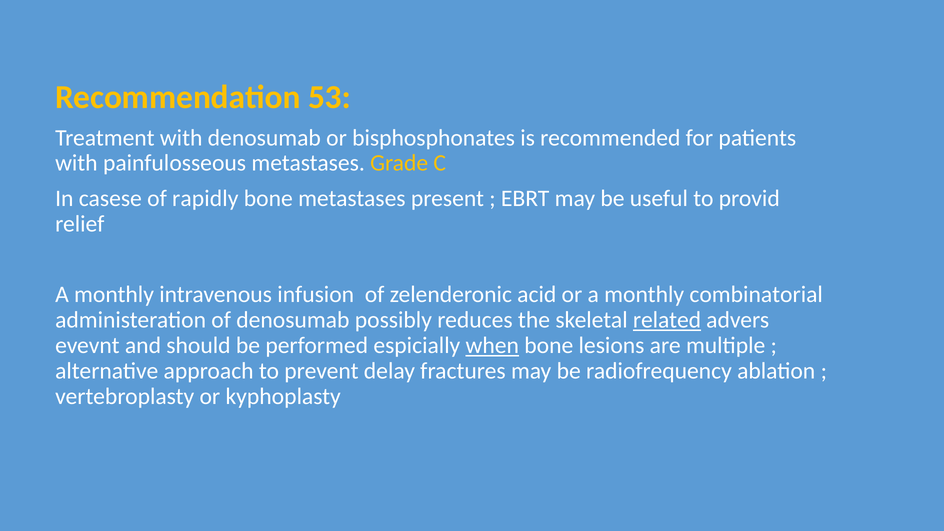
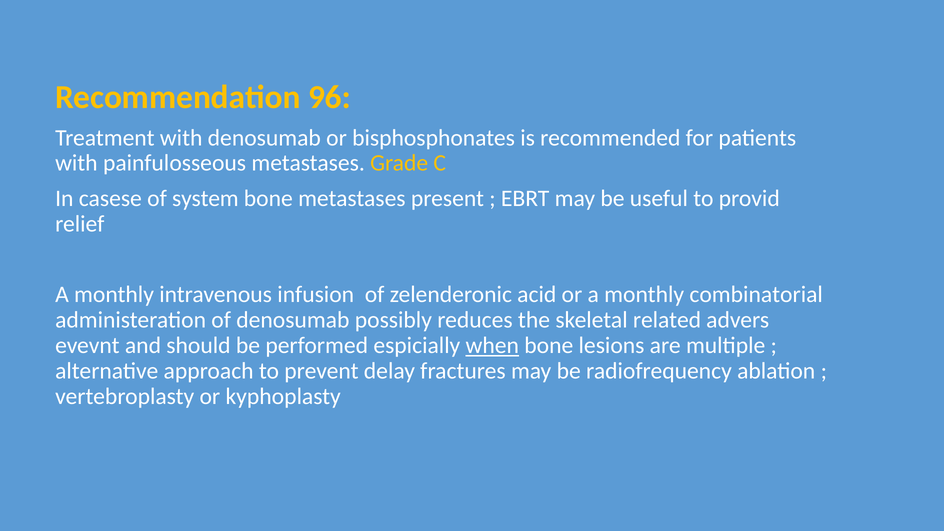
53: 53 -> 96
rapidly: rapidly -> system
related underline: present -> none
